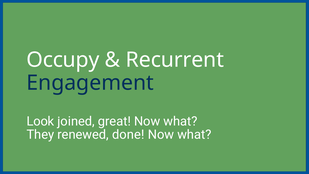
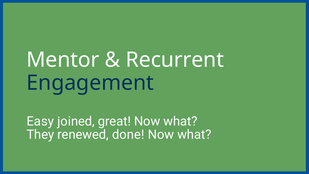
Occupy: Occupy -> Mentor
Look: Look -> Easy
